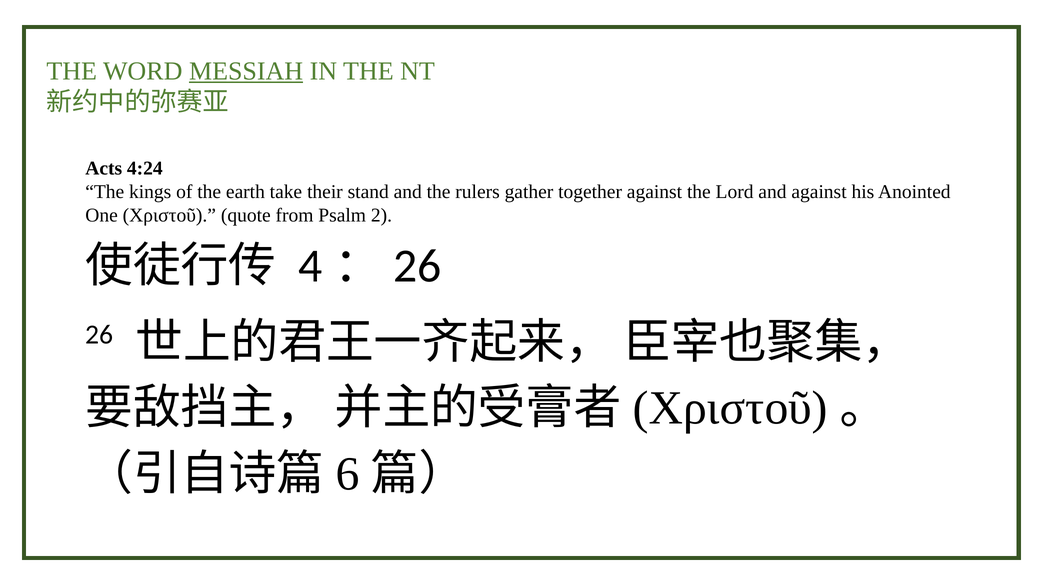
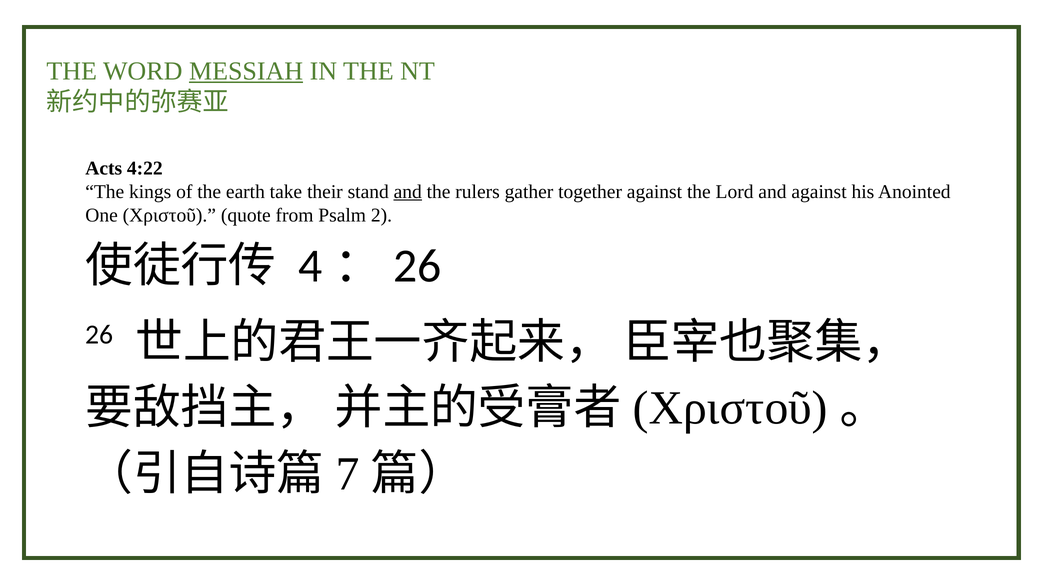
4:24: 4:24 -> 4:22
and at (408, 192) underline: none -> present
6: 6 -> 7
